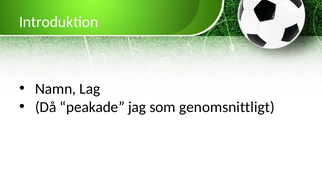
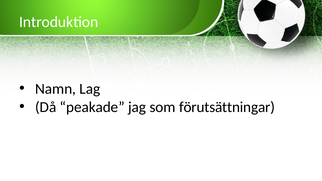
genomsnittligt: genomsnittligt -> förutsättningar
